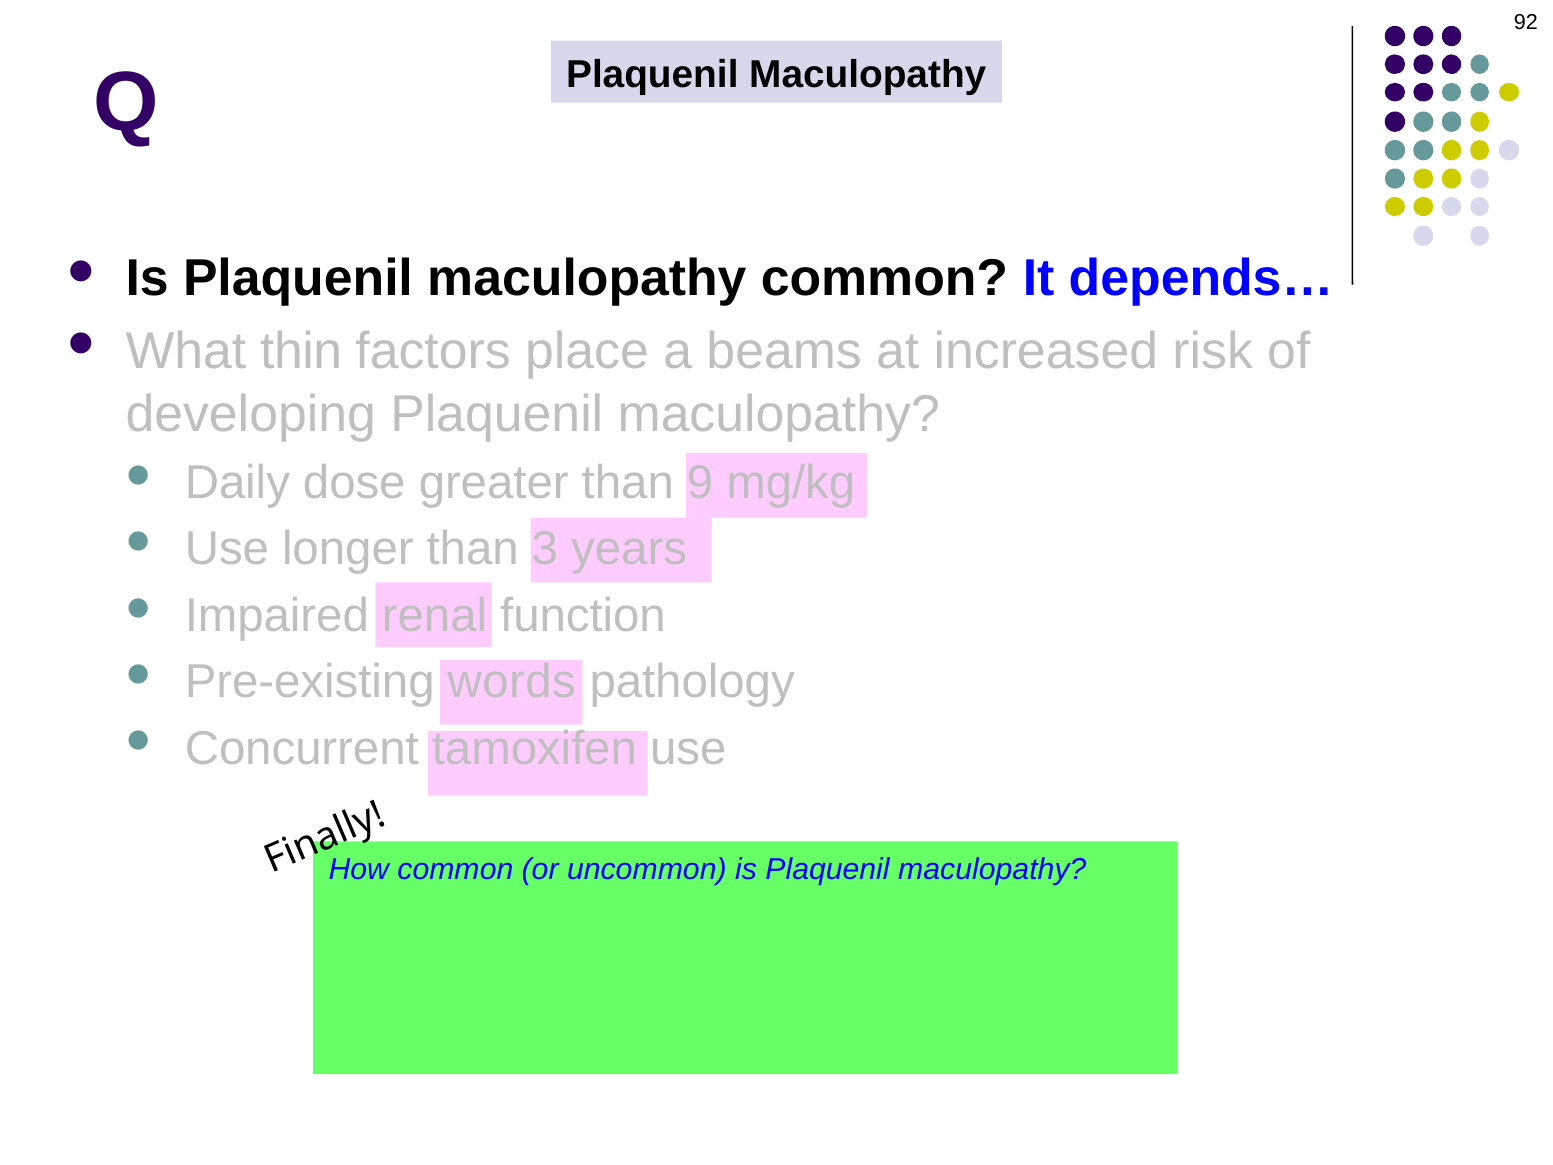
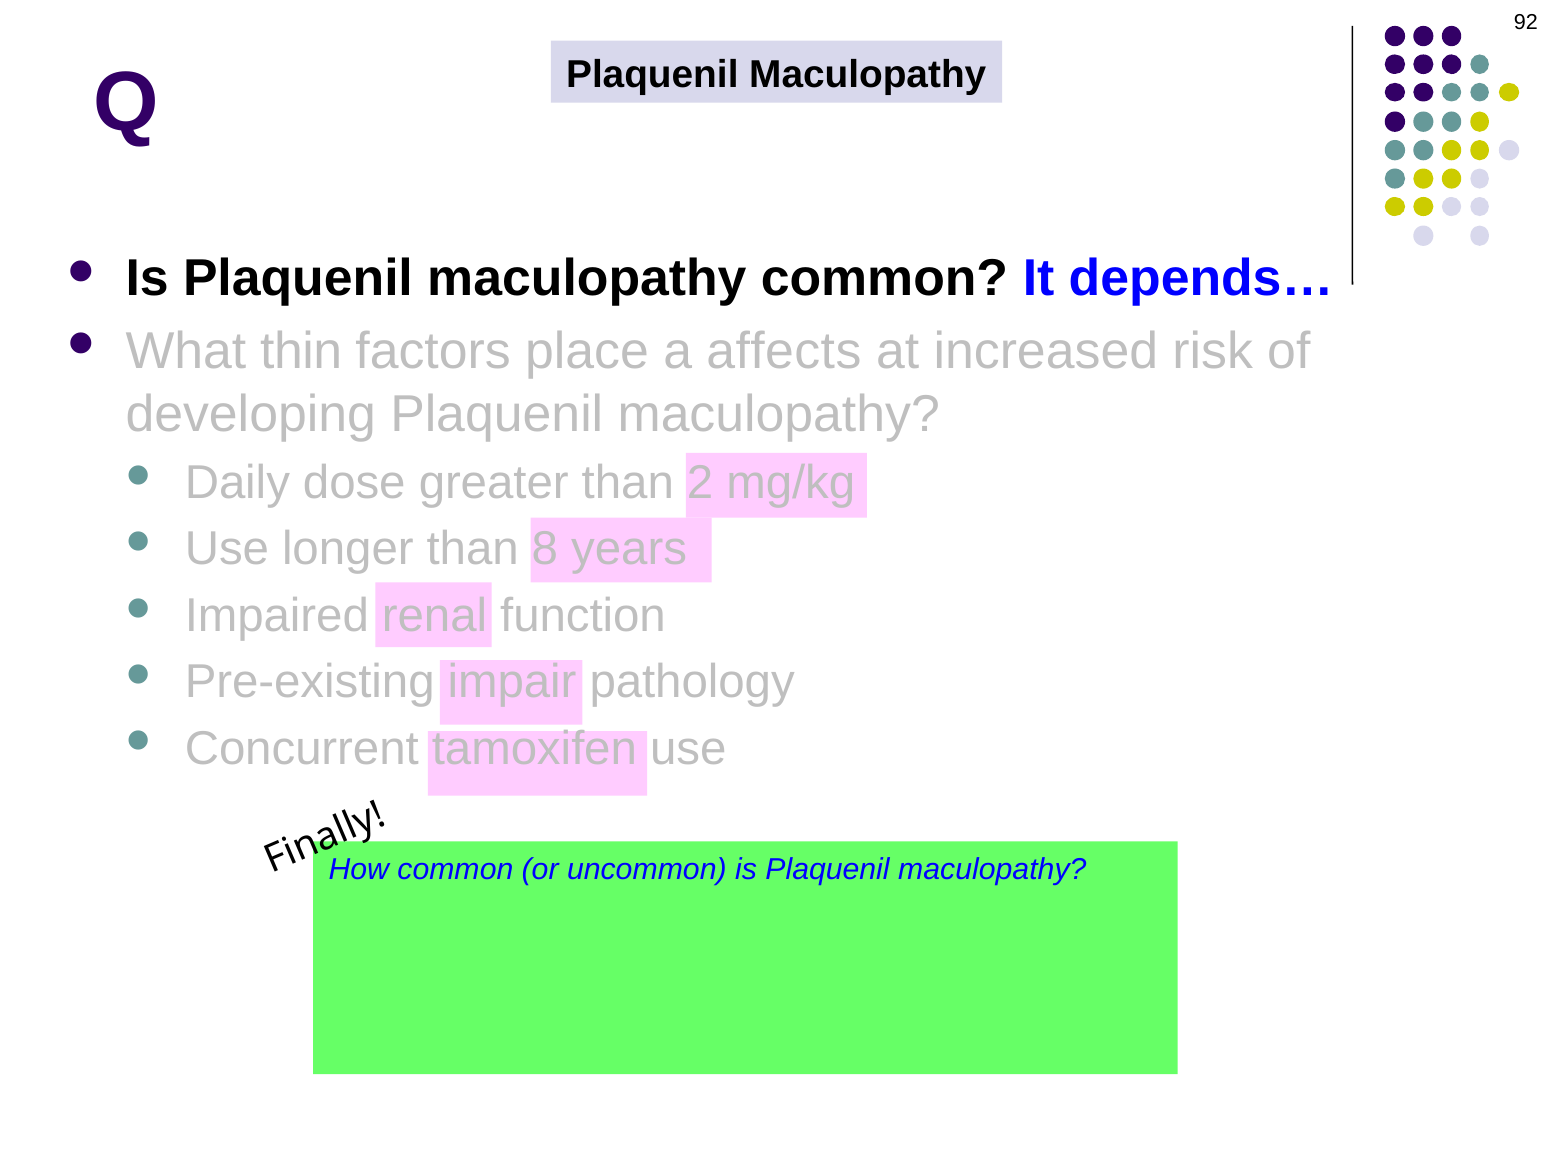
beams: beams -> affects
9: 9 -> 2
3: 3 -> 8
words: words -> impair
